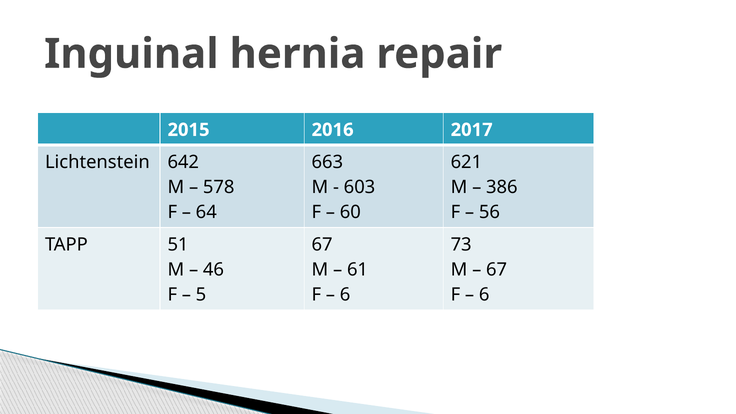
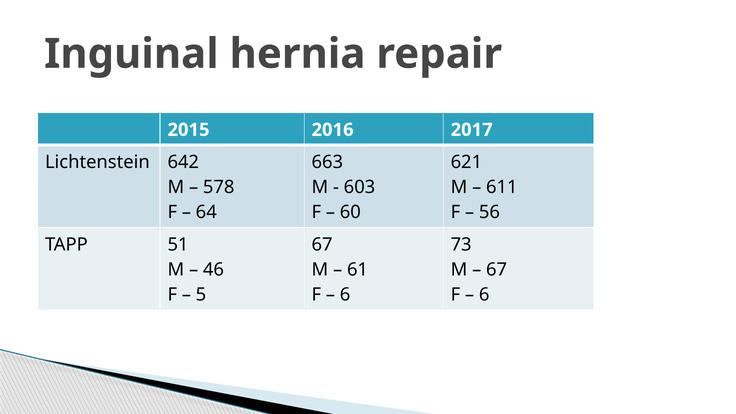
386: 386 -> 611
